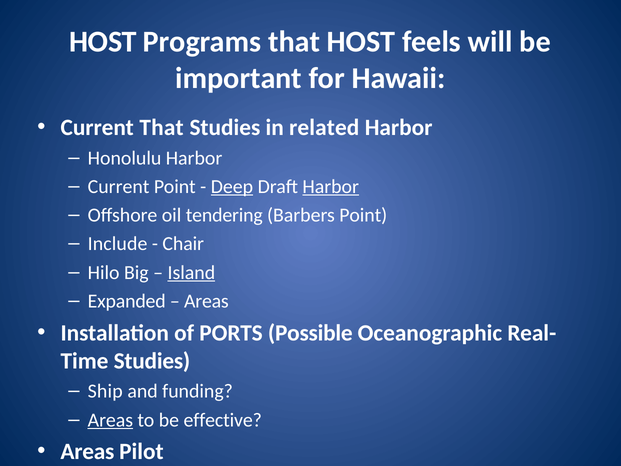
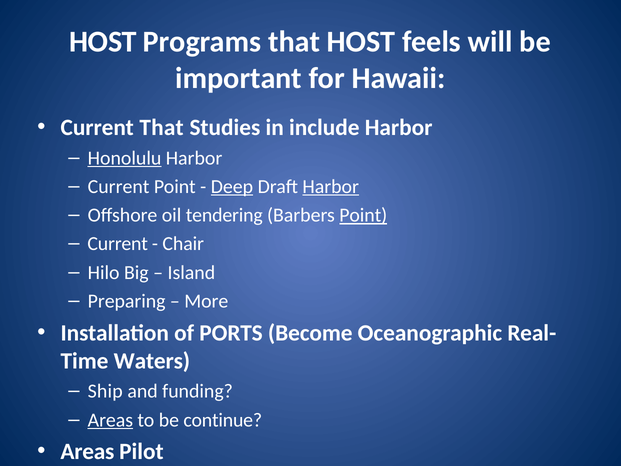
related: related -> include
Honolulu underline: none -> present
Point at (363, 215) underline: none -> present
Include at (118, 244): Include -> Current
Island underline: present -> none
Expanded: Expanded -> Preparing
Areas at (206, 301): Areas -> More
Possible: Possible -> Become
Studies at (152, 361): Studies -> Waters
effective: effective -> continue
